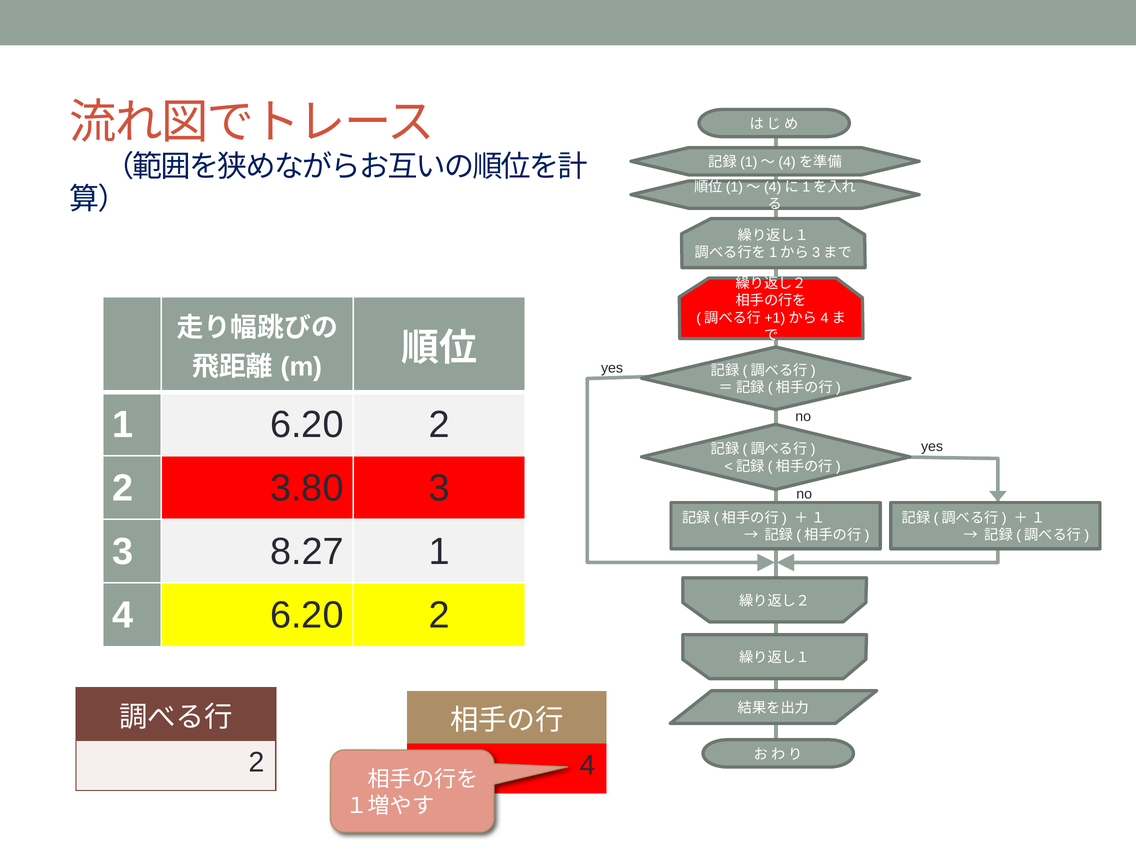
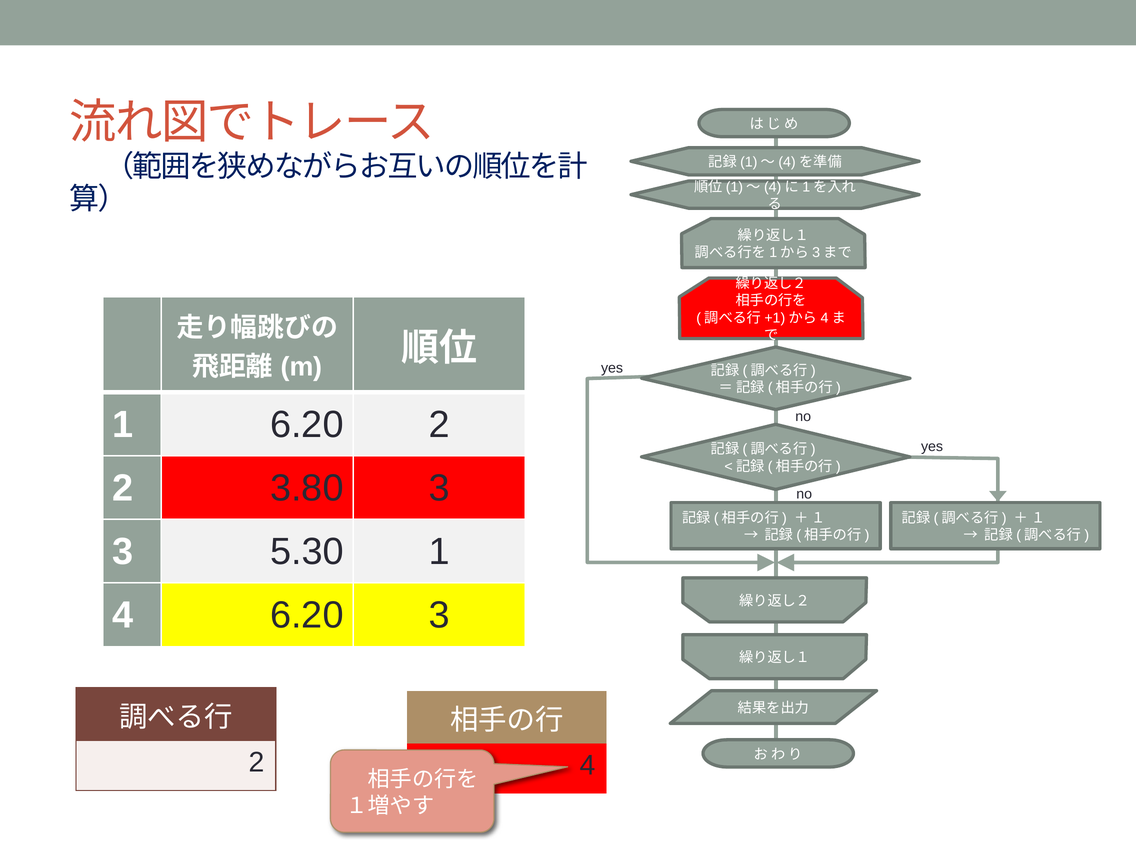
8.27: 8.27 -> 5.30
4 6.20 2: 2 -> 3
